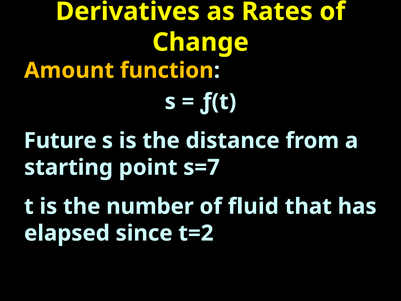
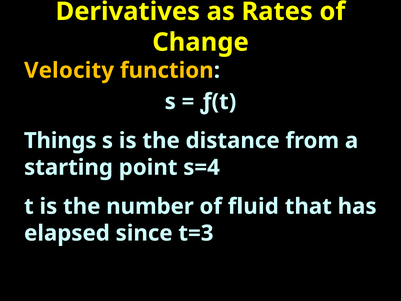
Amount: Amount -> Velocity
Future: Future -> Things
s=7: s=7 -> s=4
t=2: t=2 -> t=3
